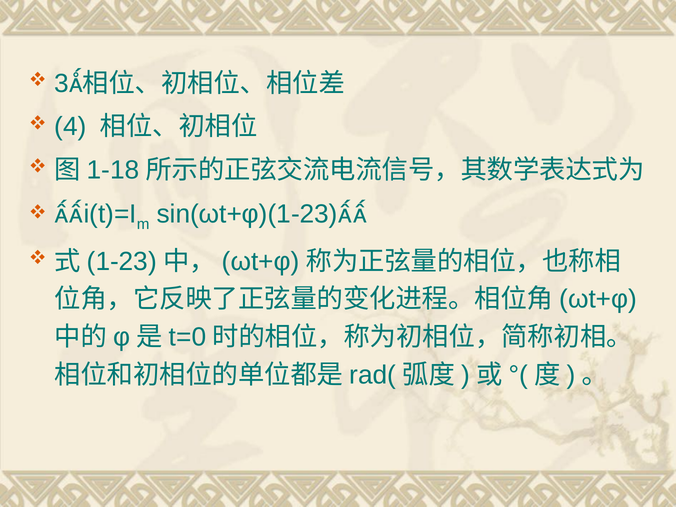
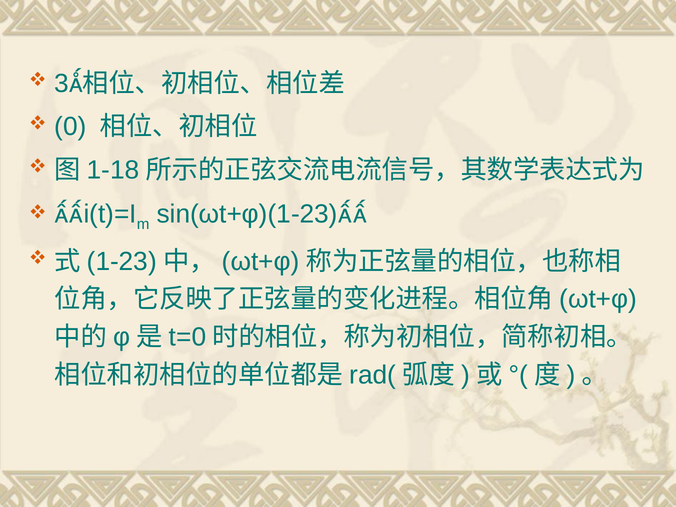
4: 4 -> 0
